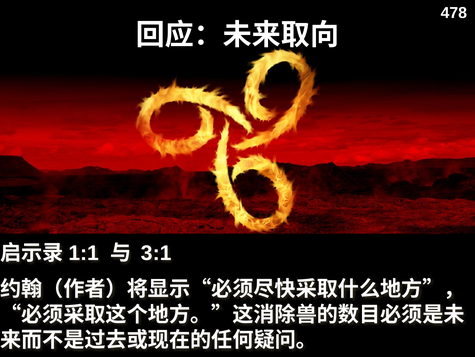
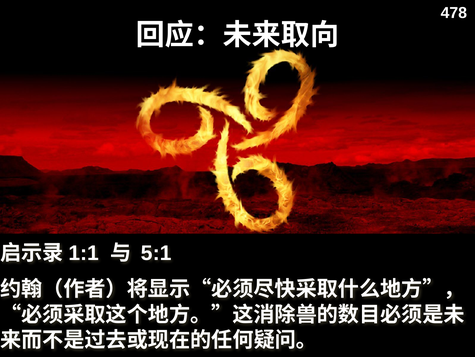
3:1: 3:1 -> 5:1
